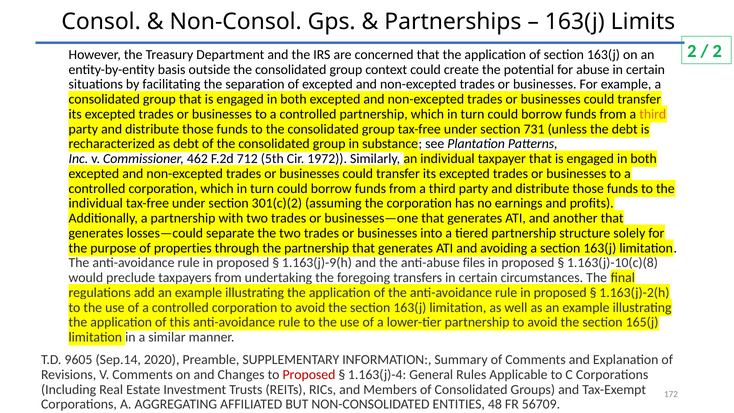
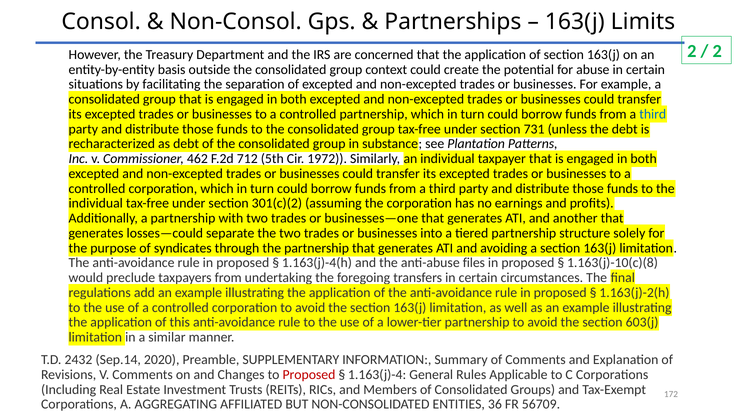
third at (653, 114) colour: orange -> blue
properties: properties -> syndicates
1.163(j)-9(h: 1.163(j)-9(h -> 1.163(j)-4(h
165(j: 165(j -> 603(j
9605: 9605 -> 2432
48: 48 -> 36
